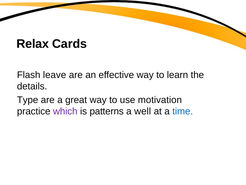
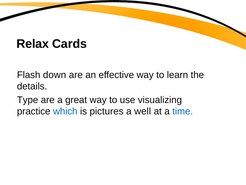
leave: leave -> down
motivation: motivation -> visualizing
which colour: purple -> blue
patterns: patterns -> pictures
